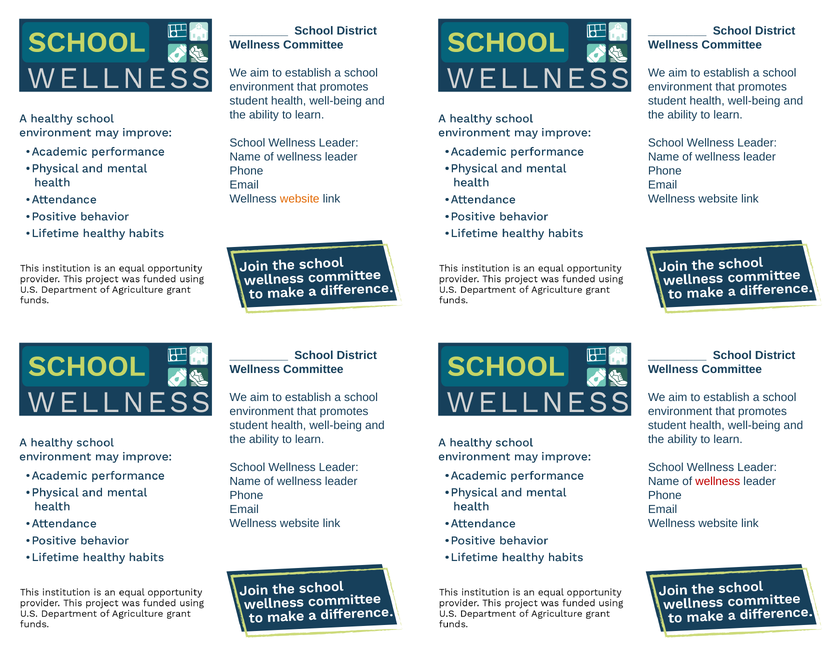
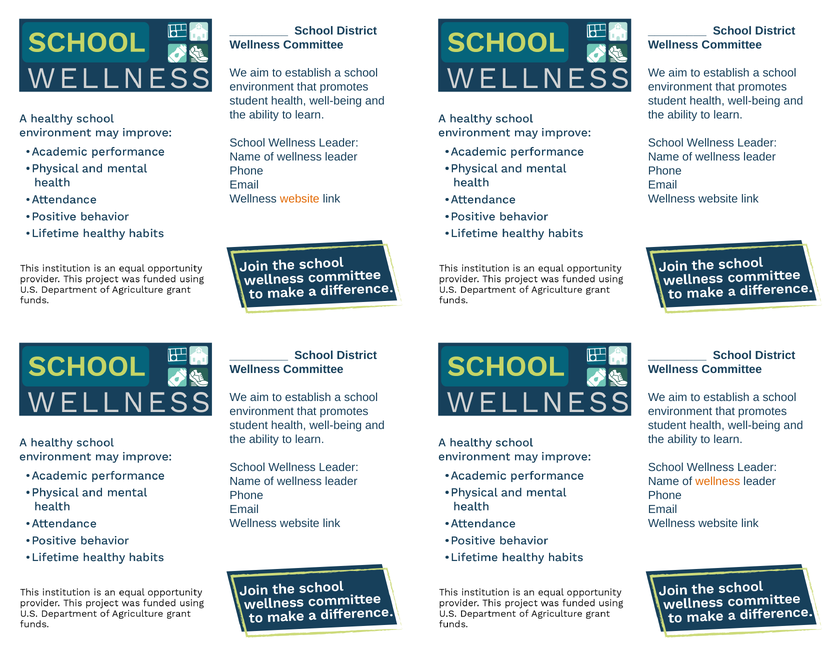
wellness at (718, 482) colour: red -> orange
